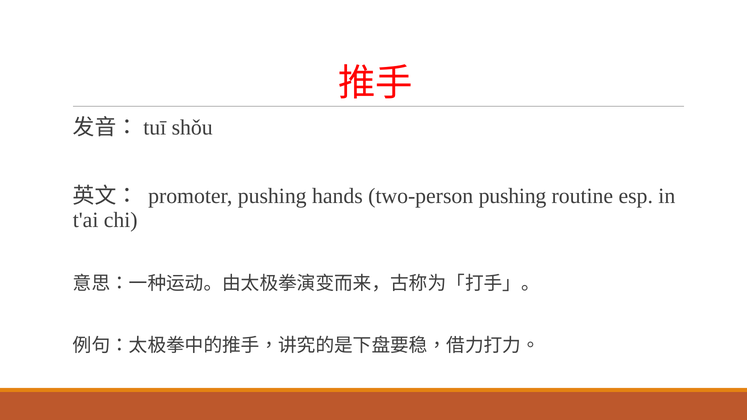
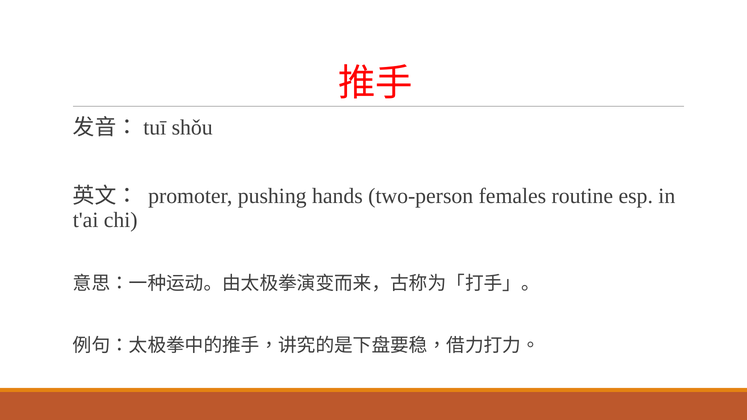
two-person pushing: pushing -> females
